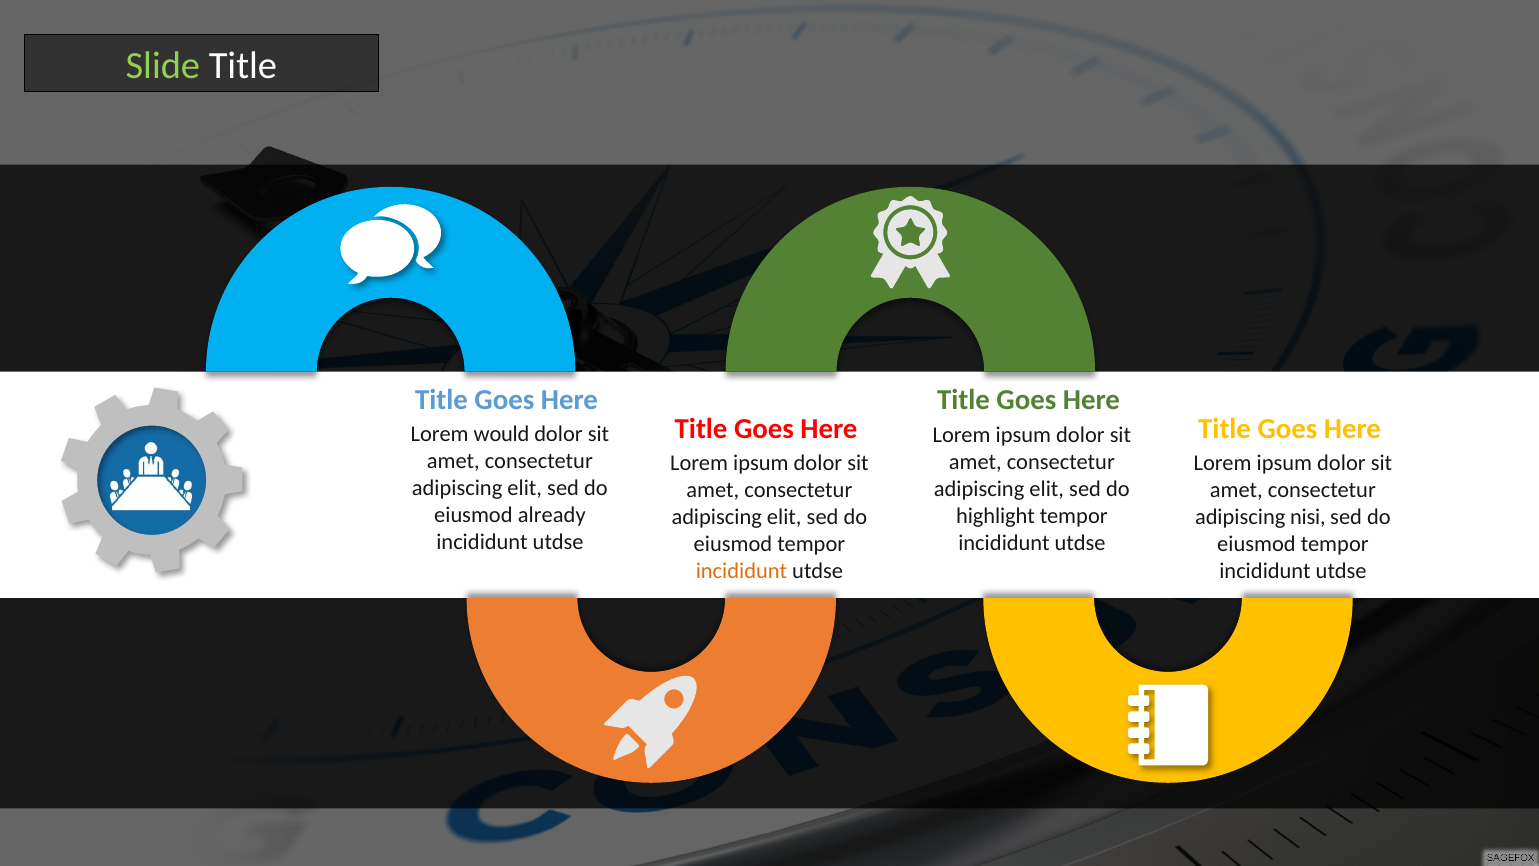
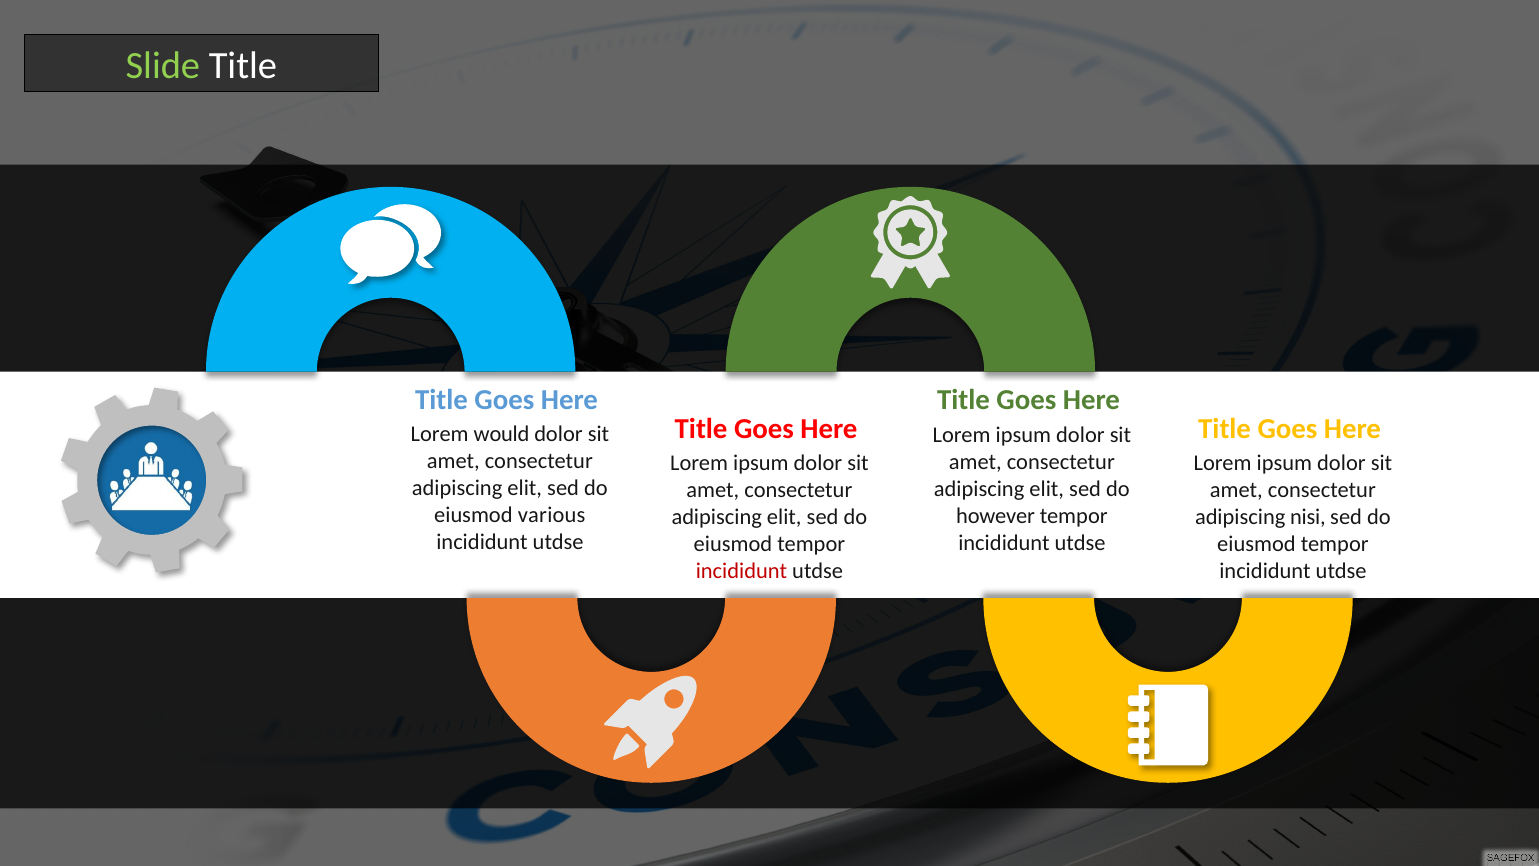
already: already -> various
highlight: highlight -> however
incididunt at (741, 571) colour: orange -> red
